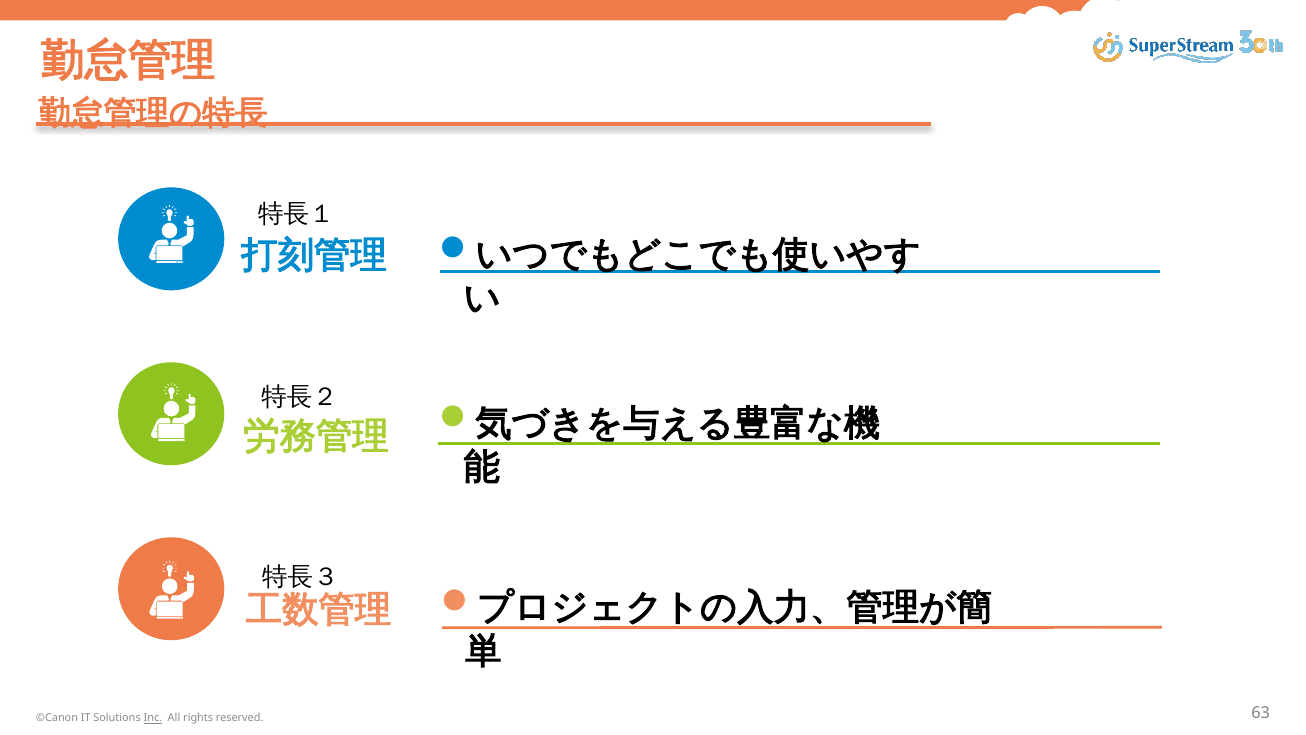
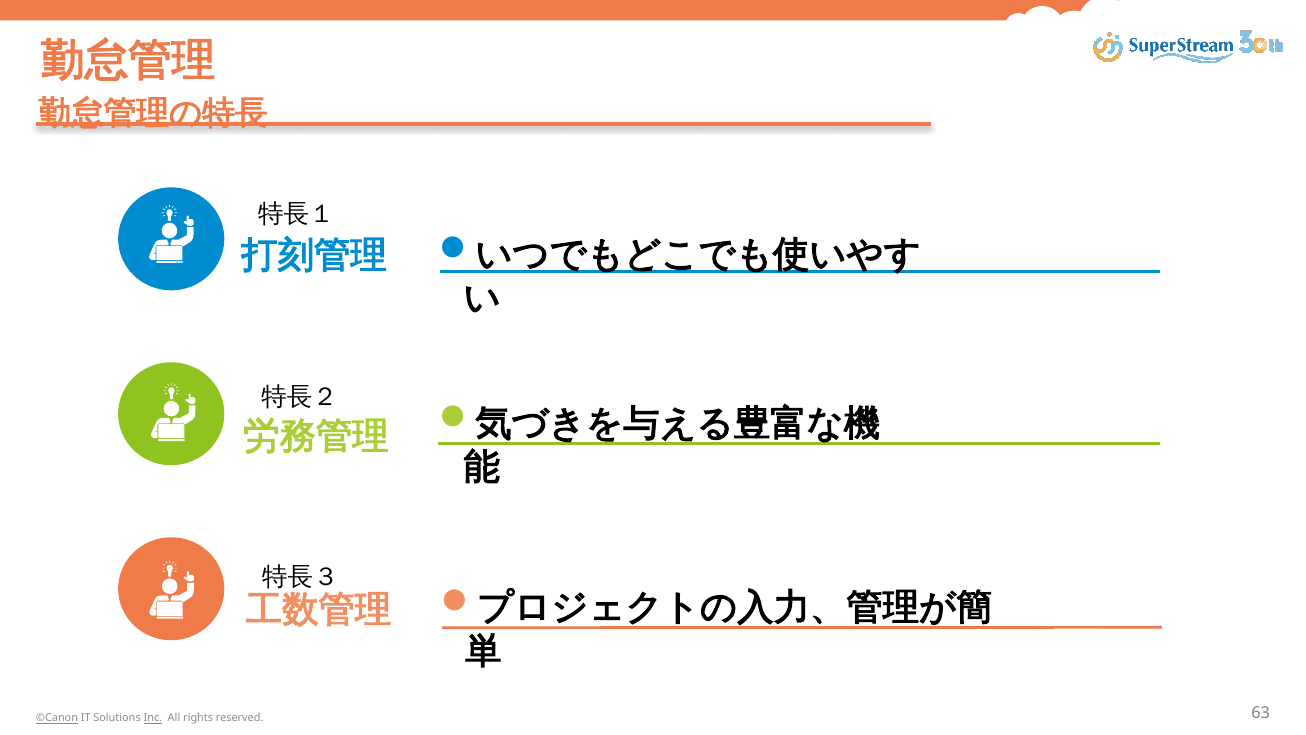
©Canon underline: none -> present
